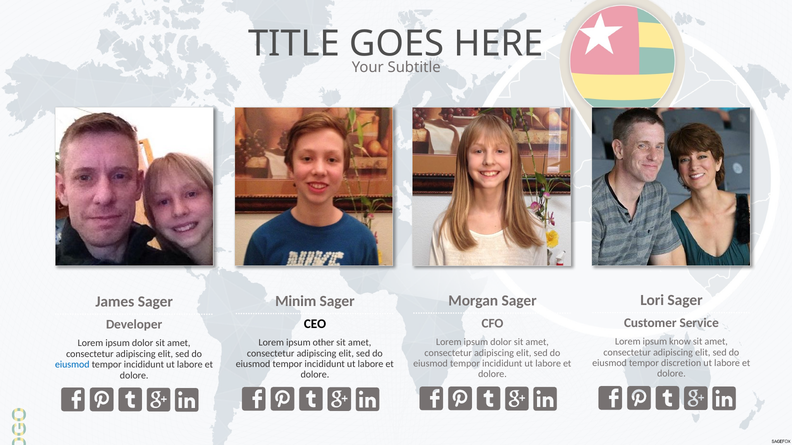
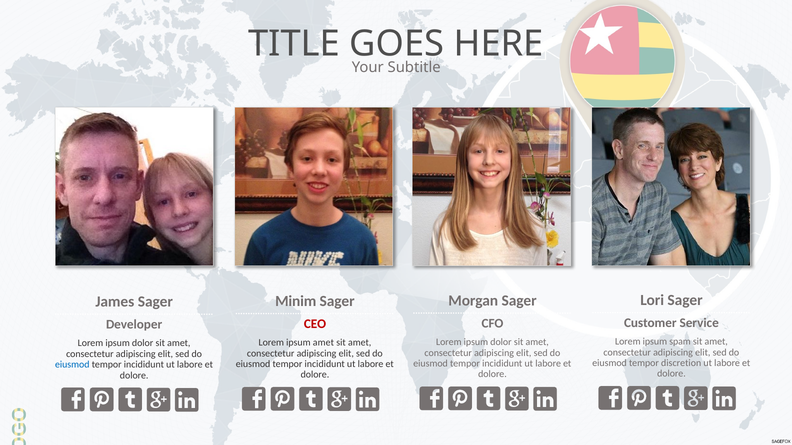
CEO colour: black -> red
know: know -> spam
ipsum other: other -> amet
